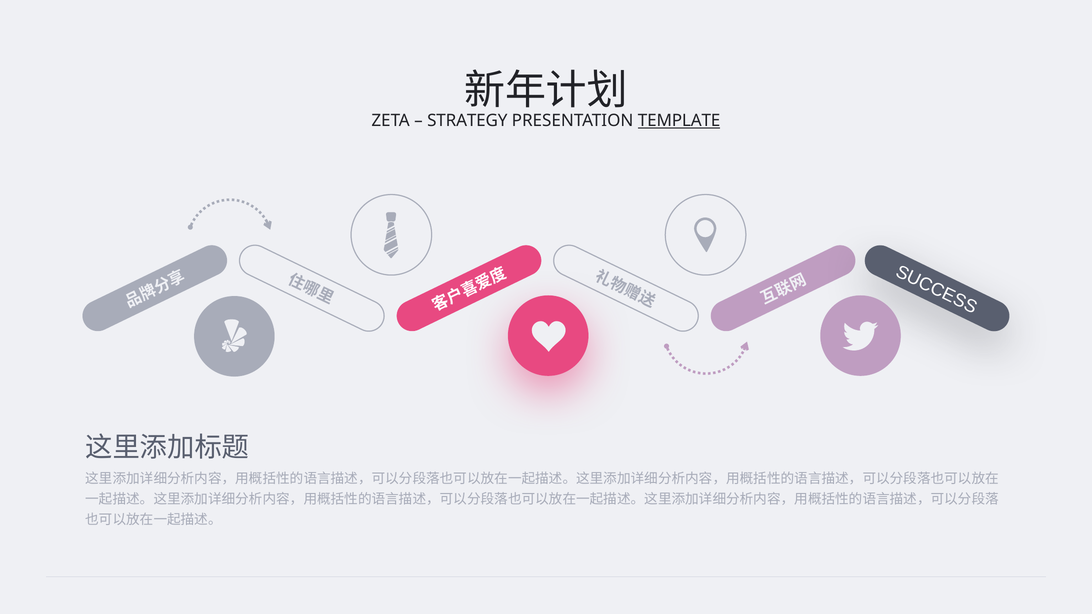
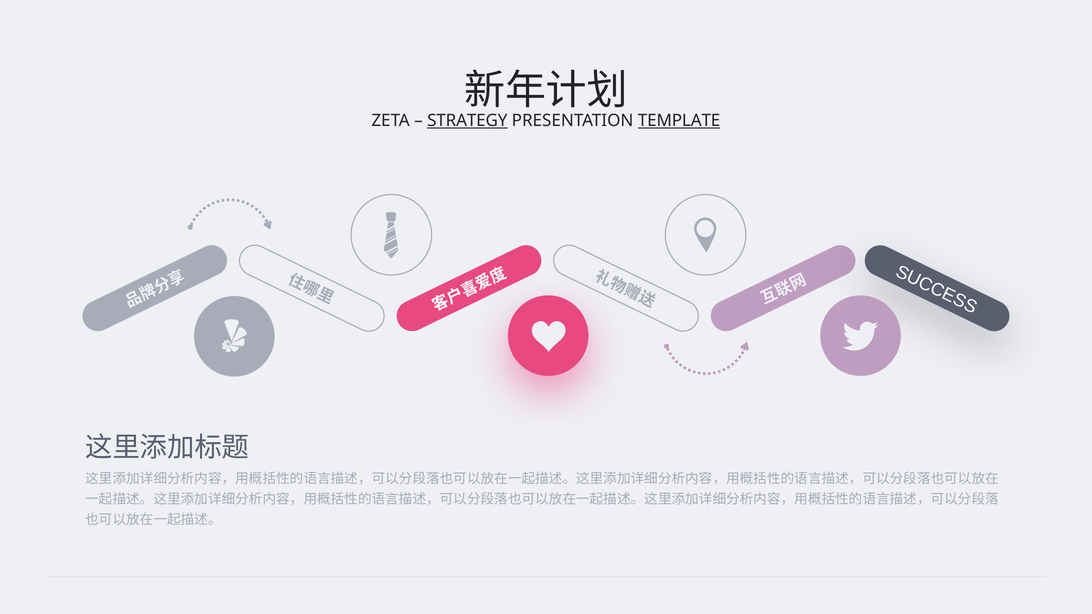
STRATEGY underline: none -> present
